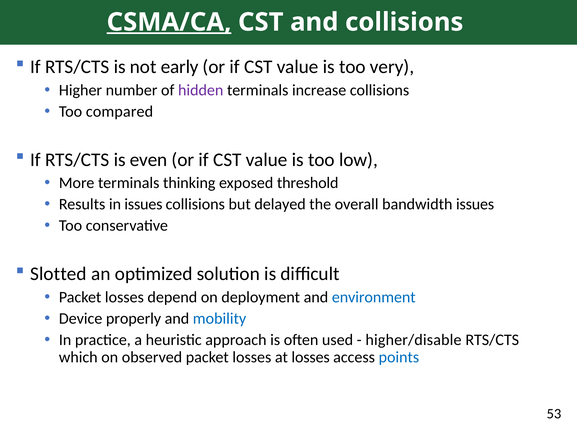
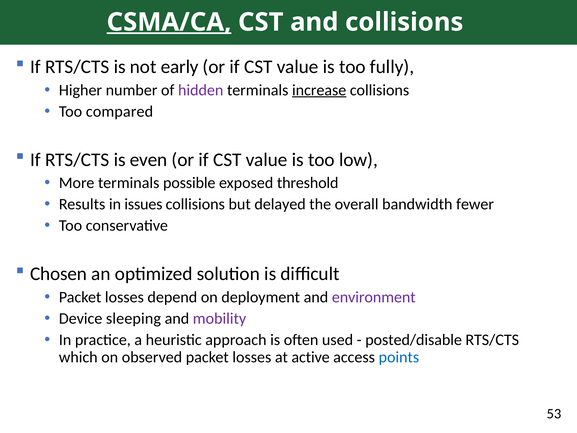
very: very -> fully
increase underline: none -> present
thinking: thinking -> possible
bandwidth issues: issues -> fewer
Slotted: Slotted -> Chosen
environment colour: blue -> purple
properly: properly -> sleeping
mobility colour: blue -> purple
higher/disable: higher/disable -> posted/disable
at losses: losses -> active
